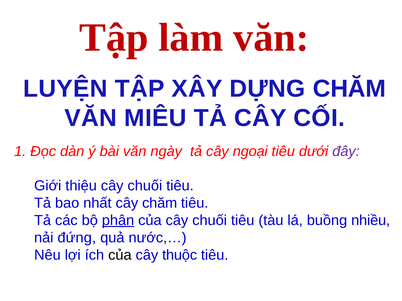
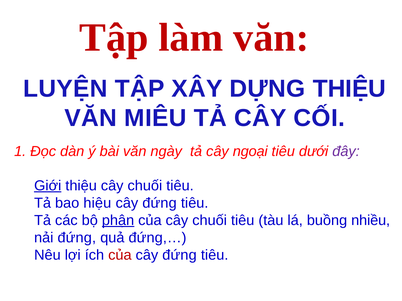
DỰNG CHĂM: CHĂM -> THIỆU
Giới underline: none -> present
nhất: nhất -> hiệu
chăm at (160, 203): chăm -> đứng
nước,…: nước,… -> đứng,…
của at (120, 256) colour: black -> red
thuộc at (180, 256): thuộc -> đứng
